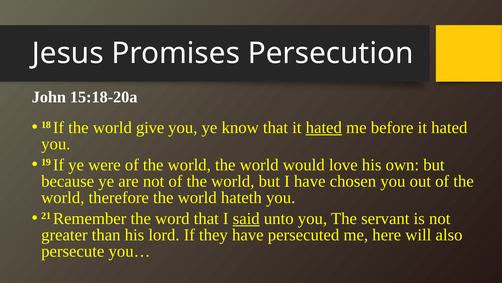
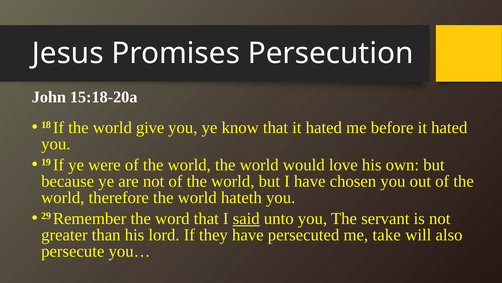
hated at (324, 127) underline: present -> none
21: 21 -> 29
here: here -> take
